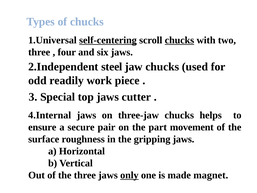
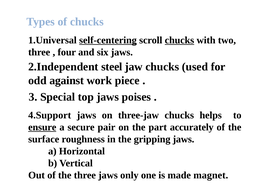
readily: readily -> against
cutter: cutter -> poises
4.Internal: 4.Internal -> 4.Support
ensure underline: none -> present
movement: movement -> accurately
only underline: present -> none
